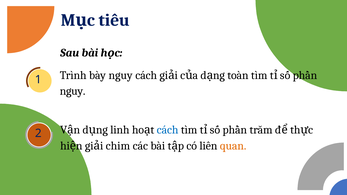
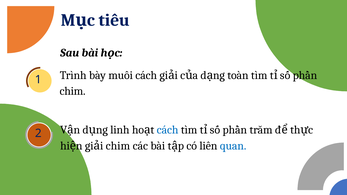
bày nguy: nguy -> muối
nguy at (73, 91): nguy -> chim
quan colour: orange -> blue
